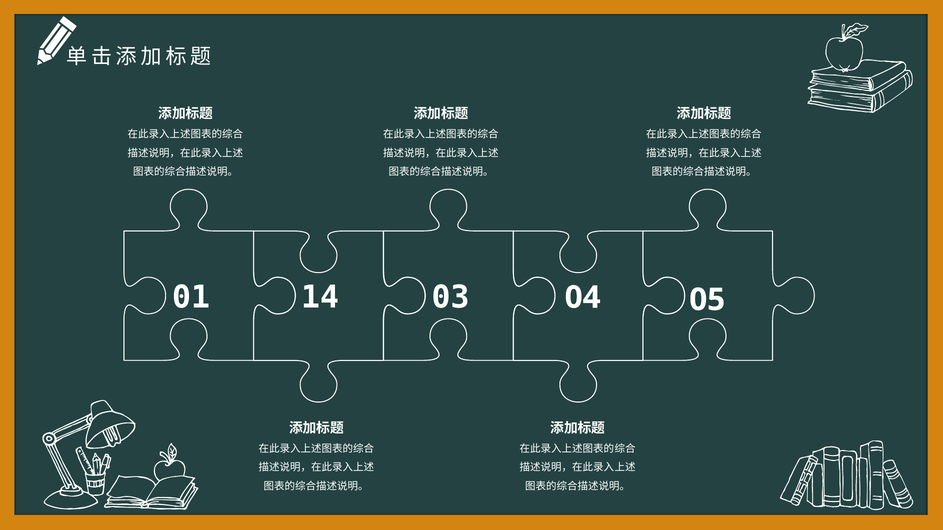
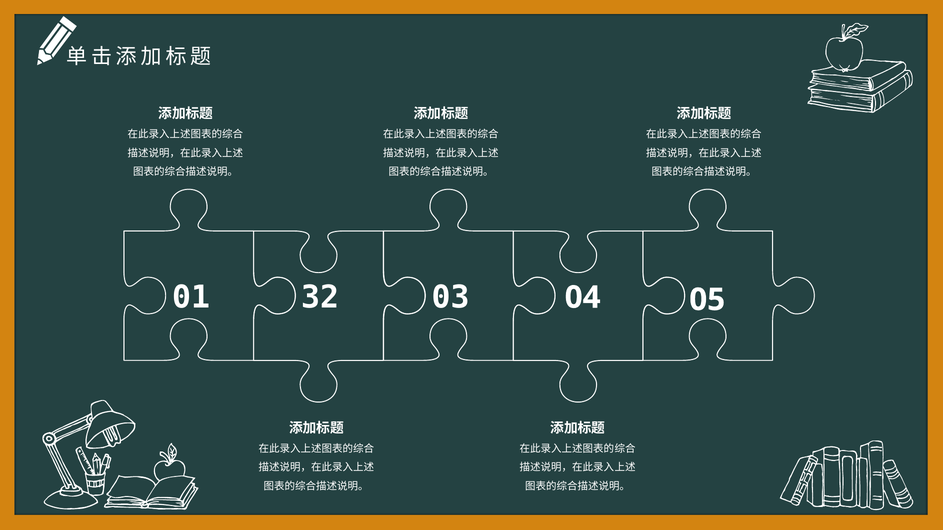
14: 14 -> 32
